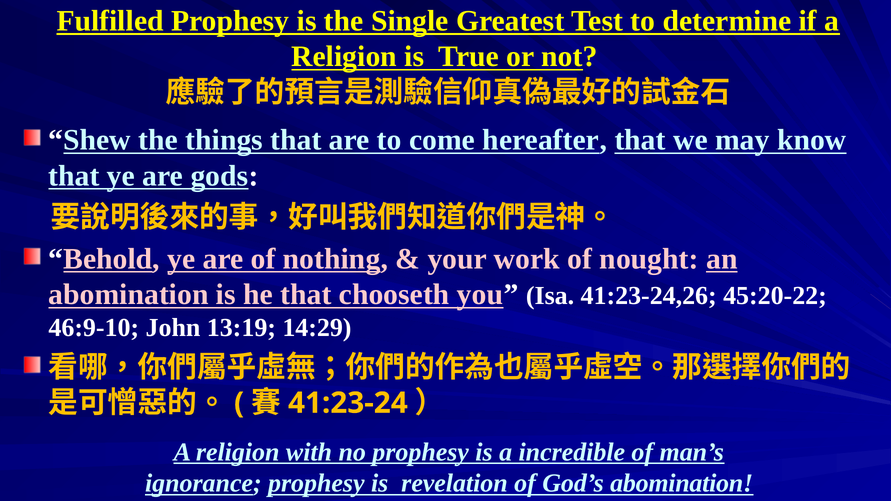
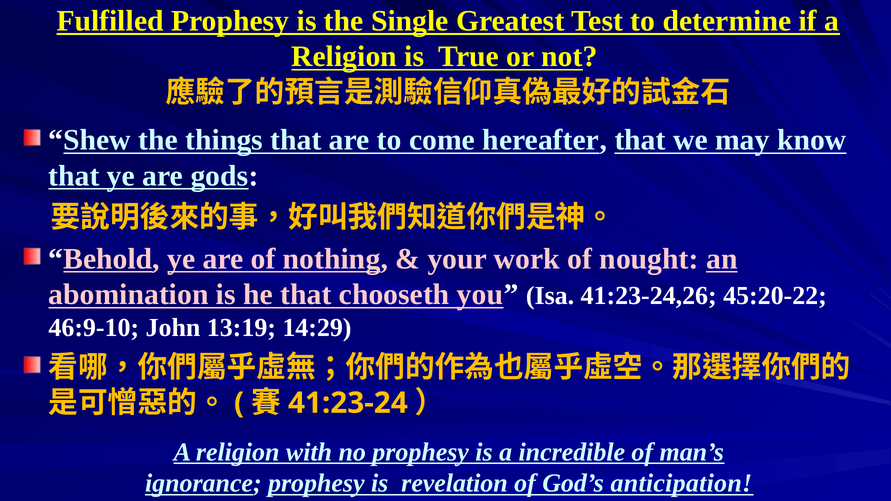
God’s abomination: abomination -> anticipation
